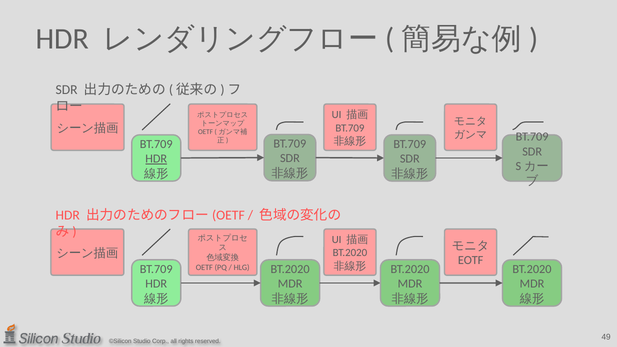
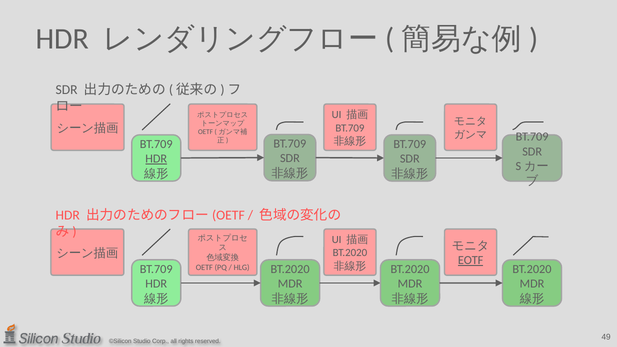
EOTF underline: none -> present
